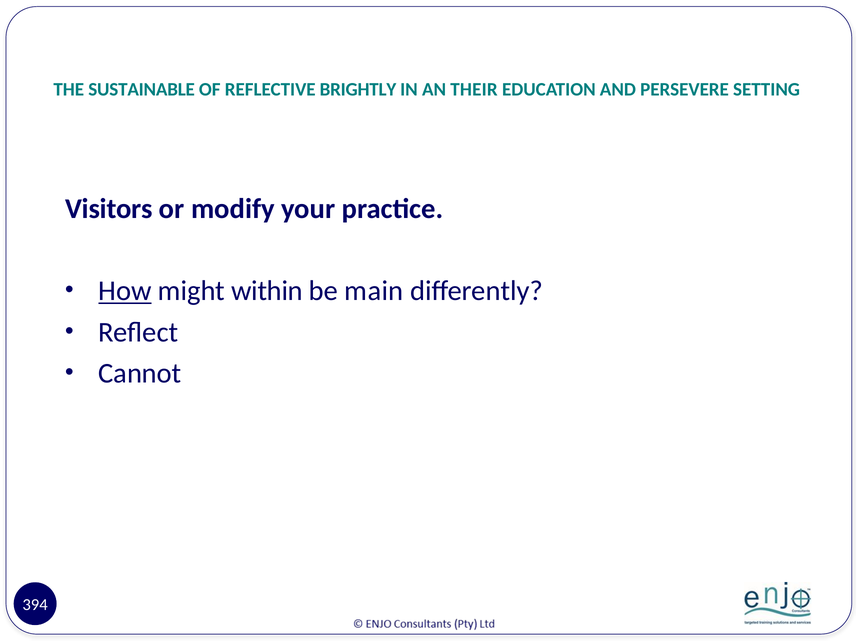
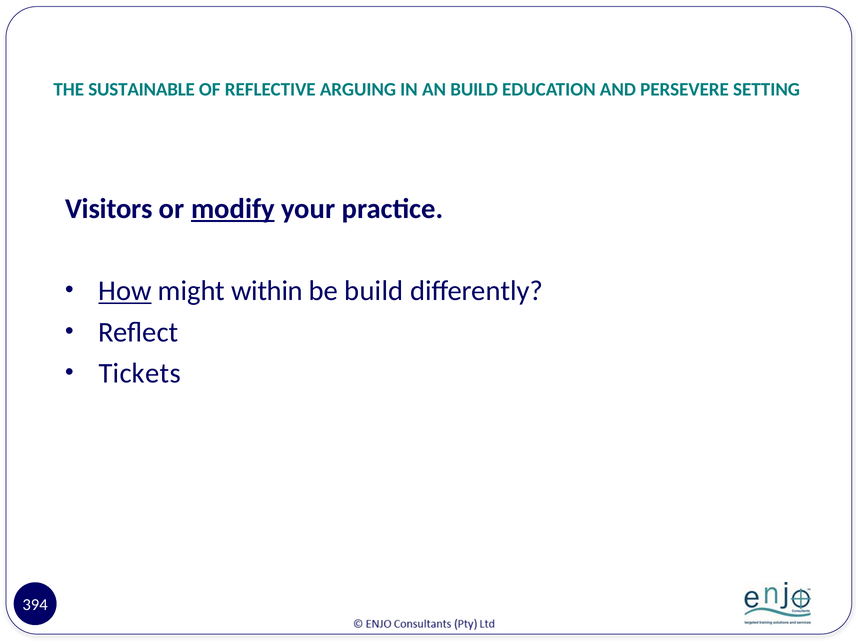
BRIGHTLY: BRIGHTLY -> ARGUING
AN THEIR: THEIR -> BUILD
modify underline: none -> present
be main: main -> build
Cannot: Cannot -> Tickets
